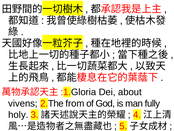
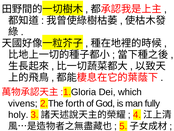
about: about -> which
from: from -> forth
